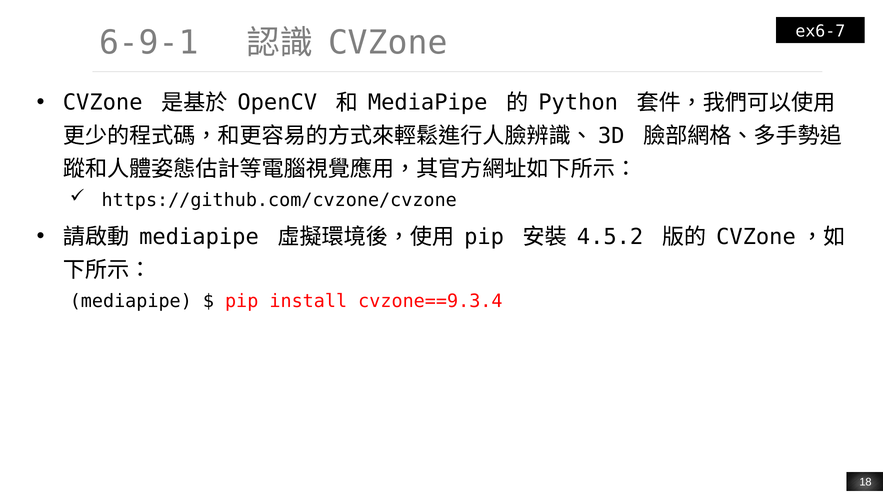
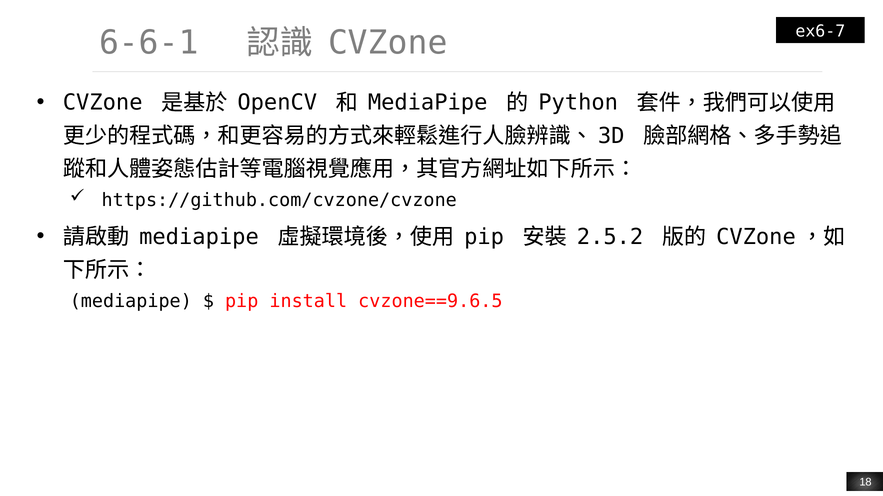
6-9-1: 6-9-1 -> 6-6-1
4.5.2: 4.5.2 -> 2.5.2
cvzone==9.3.4: cvzone==9.3.4 -> cvzone==9.6.5
